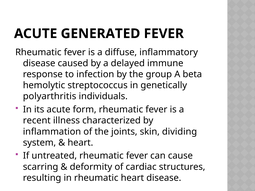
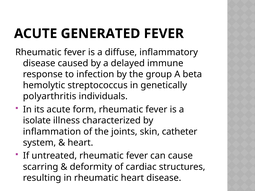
recent: recent -> isolate
dividing: dividing -> catheter
